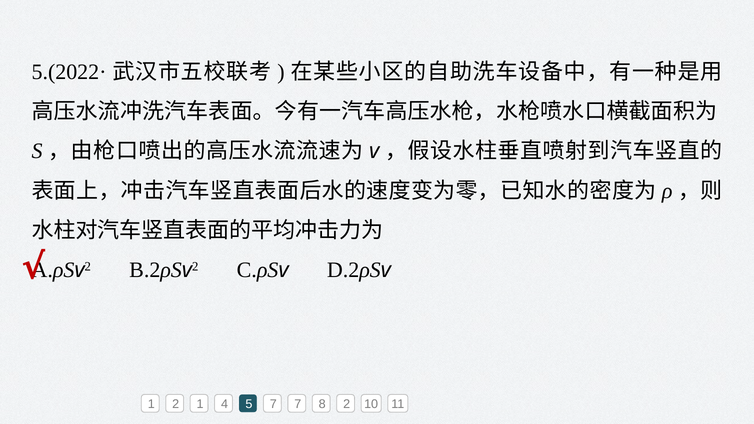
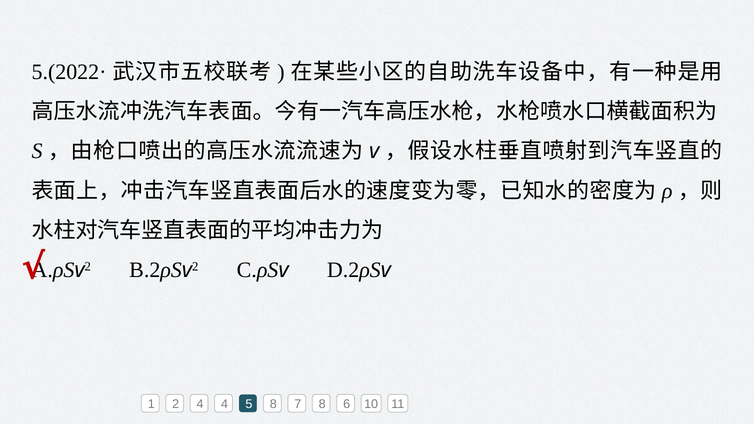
2 1: 1 -> 4
5 7: 7 -> 8
8 2: 2 -> 6
